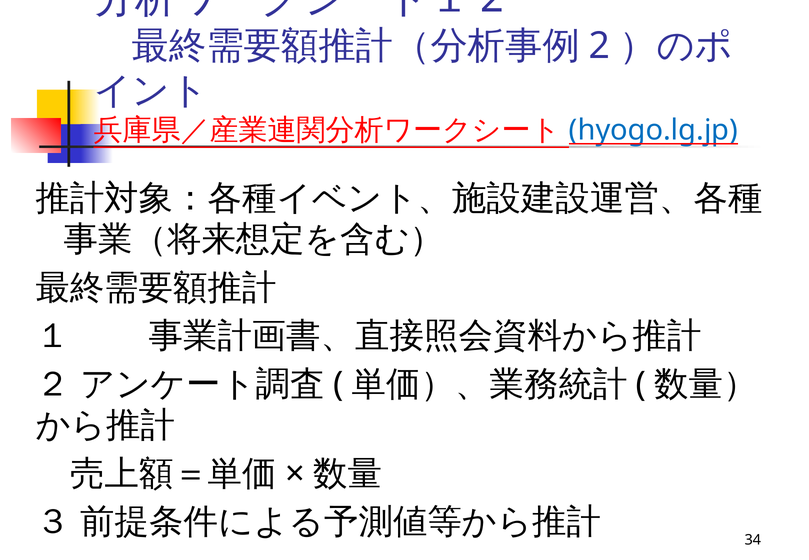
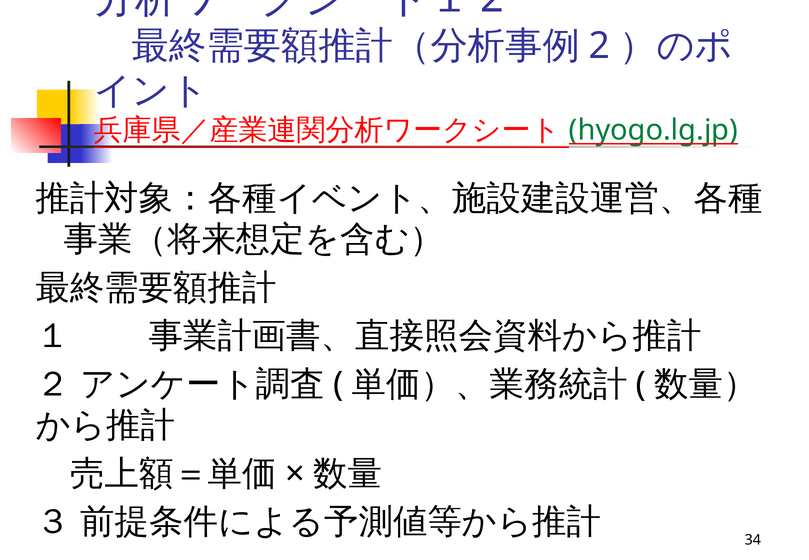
hyogo.lg.jp colour: blue -> green
